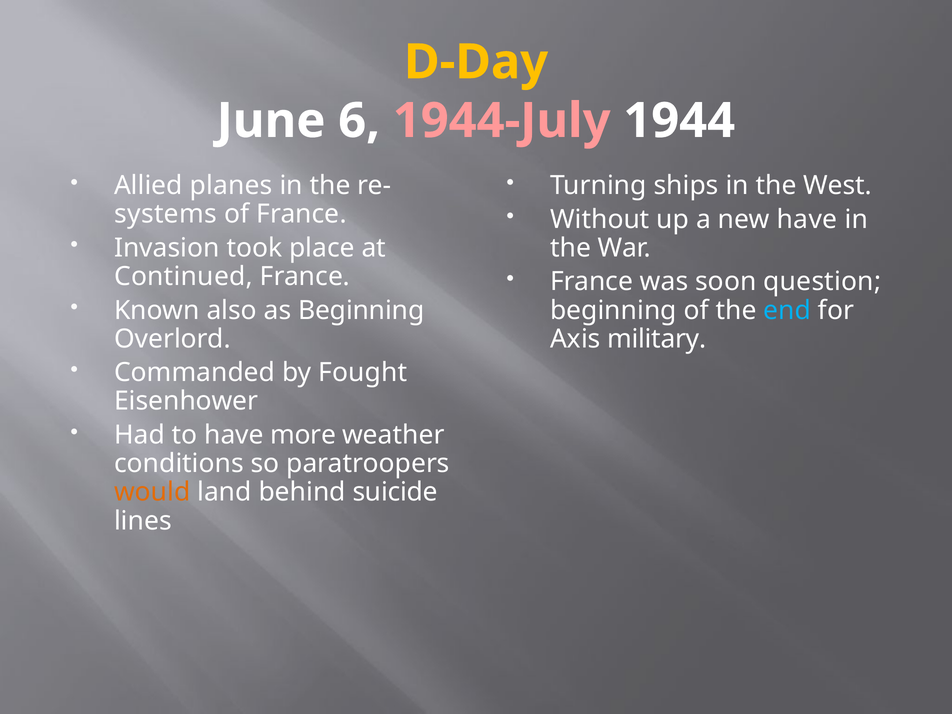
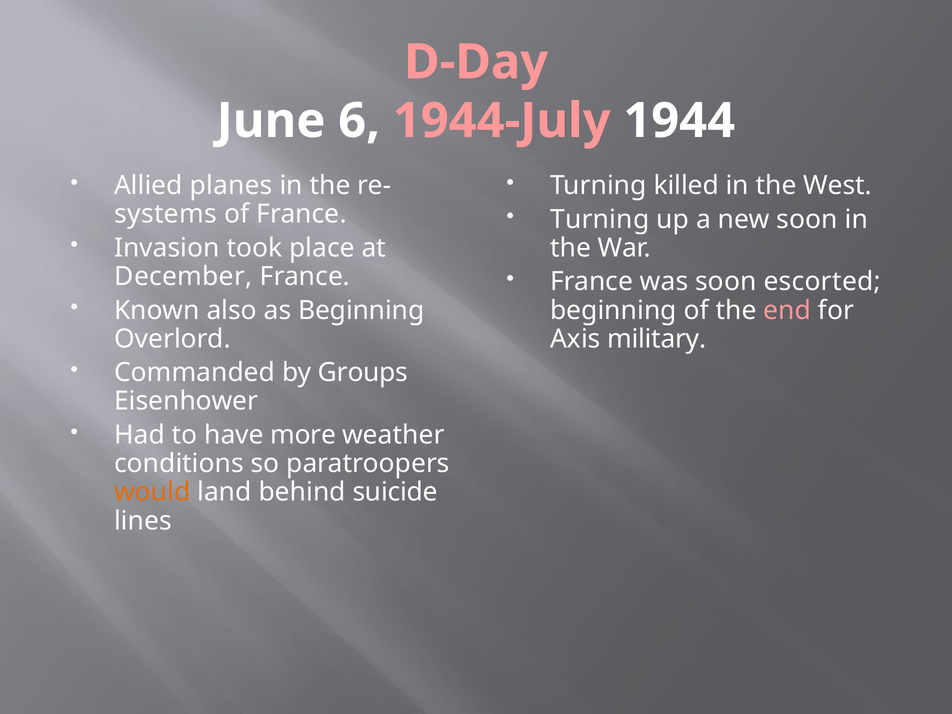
D-Day colour: yellow -> pink
ships: ships -> killed
Without at (600, 219): Without -> Turning
new have: have -> soon
Continued: Continued -> December
question: question -> escorted
end colour: light blue -> pink
Fought: Fought -> Groups
